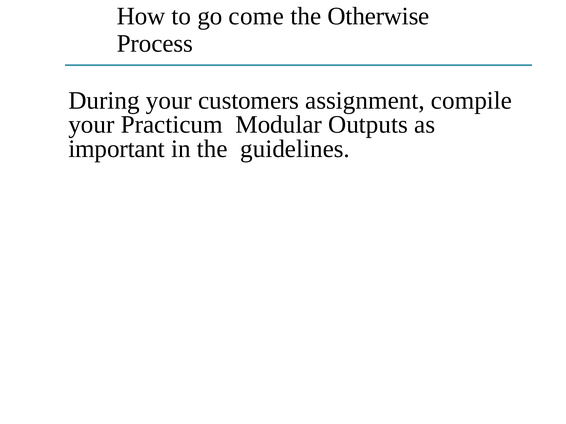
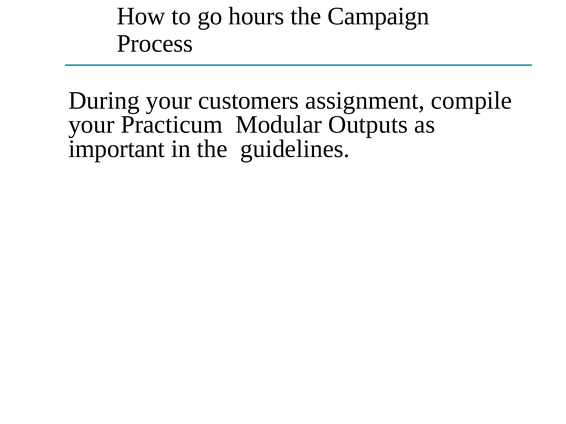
come: come -> hours
Otherwise: Otherwise -> Campaign
